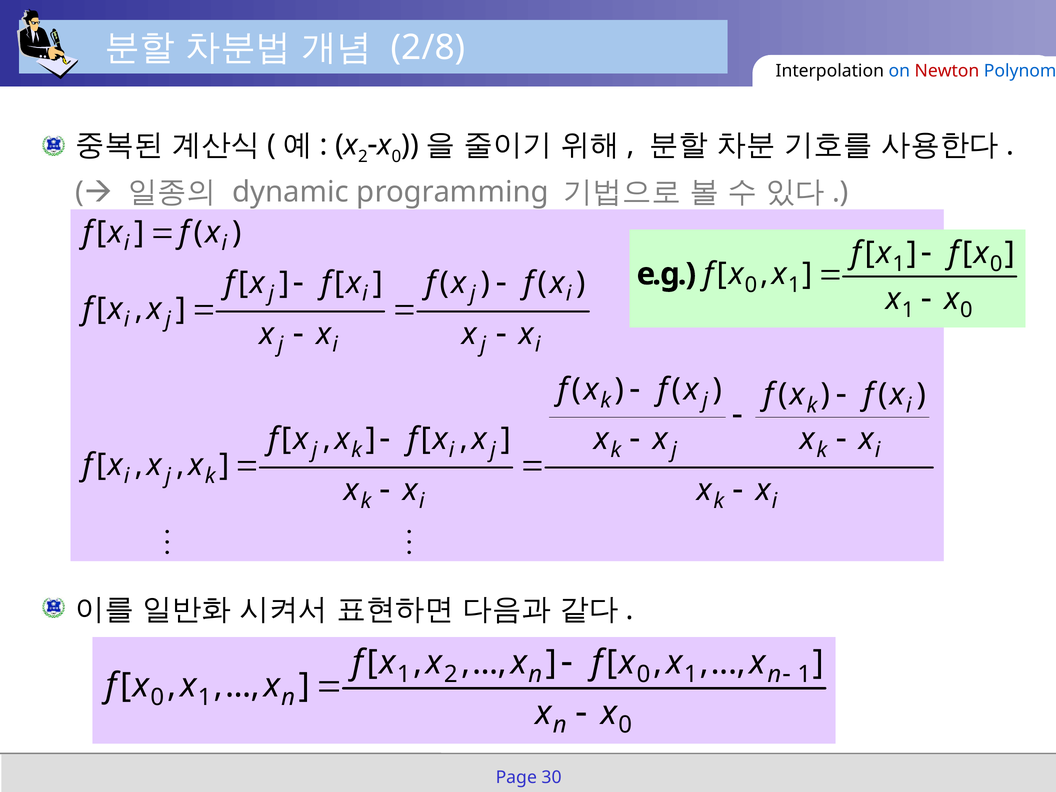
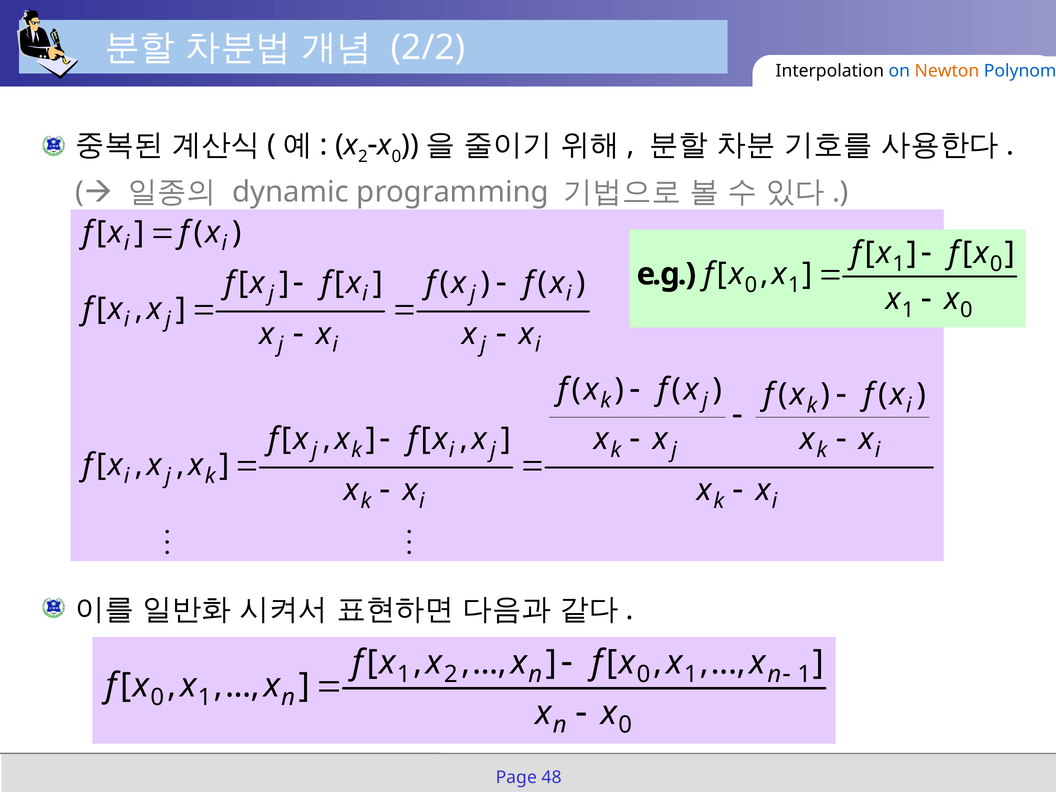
2/8: 2/8 -> 2/2
Newton colour: red -> orange
30: 30 -> 48
